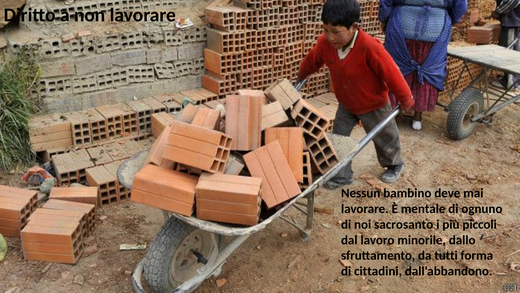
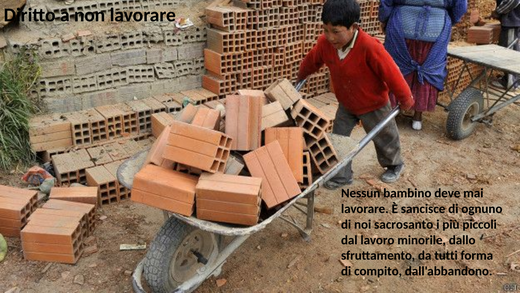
mentale: mentale -> sancisce
cittadini: cittadini -> compito
